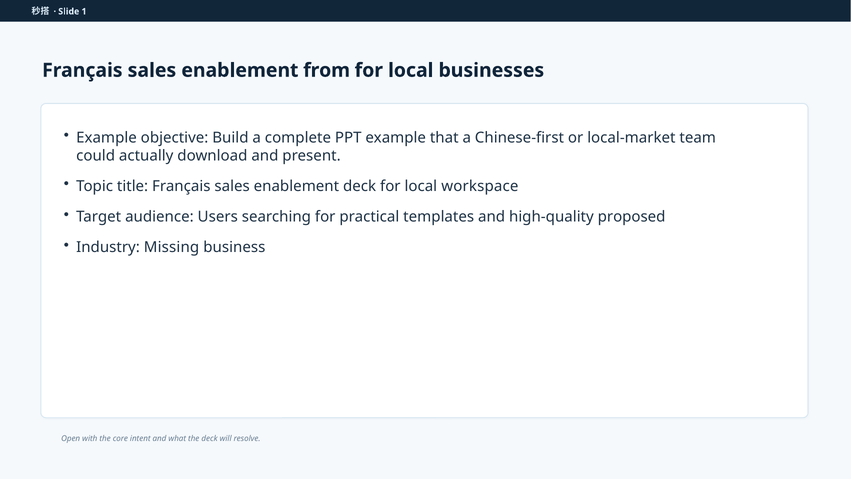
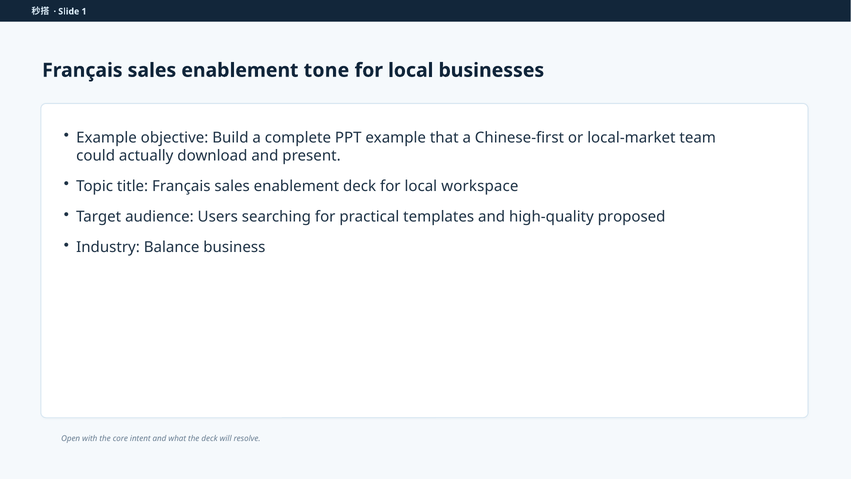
from: from -> tone
Missing: Missing -> Balance
